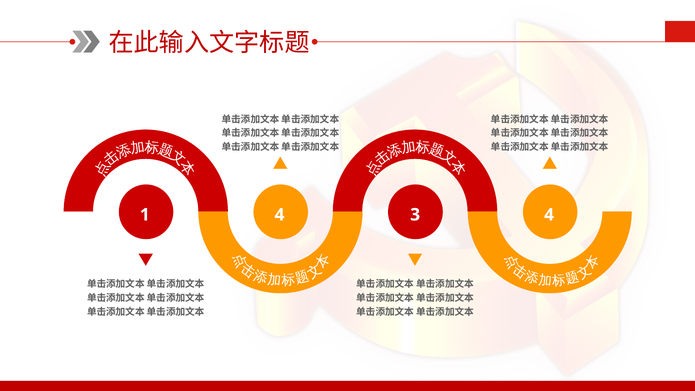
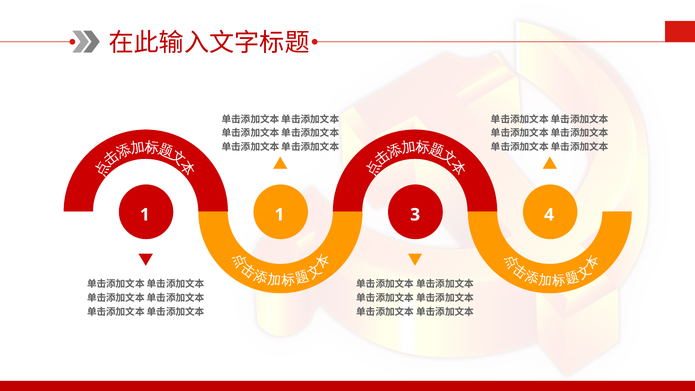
1 4: 4 -> 1
